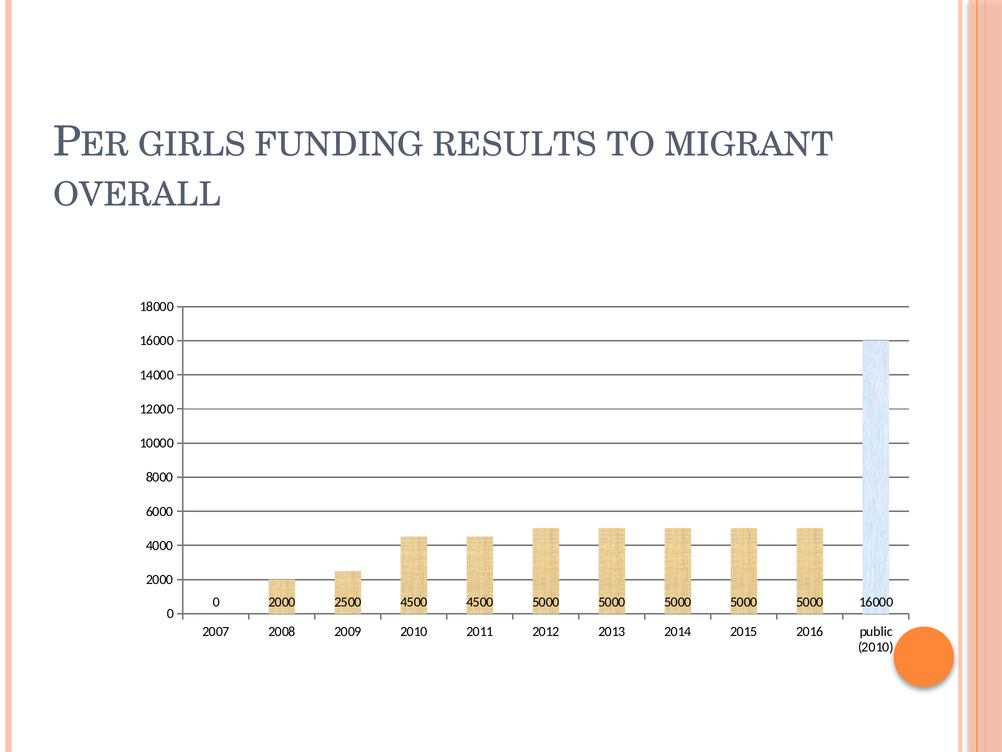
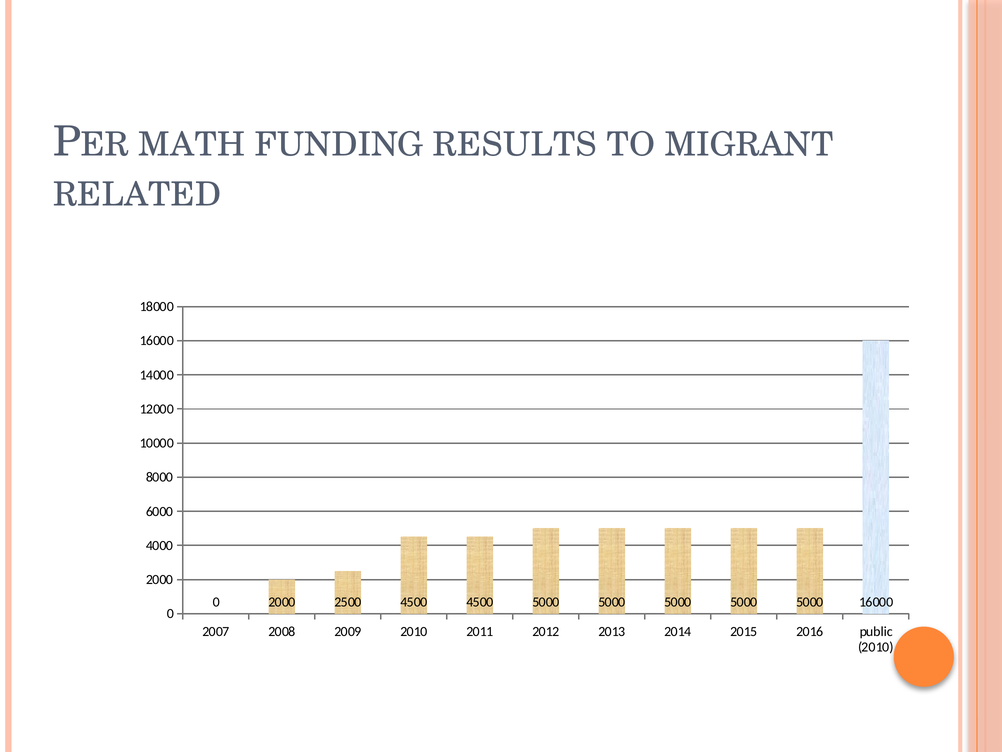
GIRLS: GIRLS -> MATH
OVERALL: OVERALL -> RELATED
